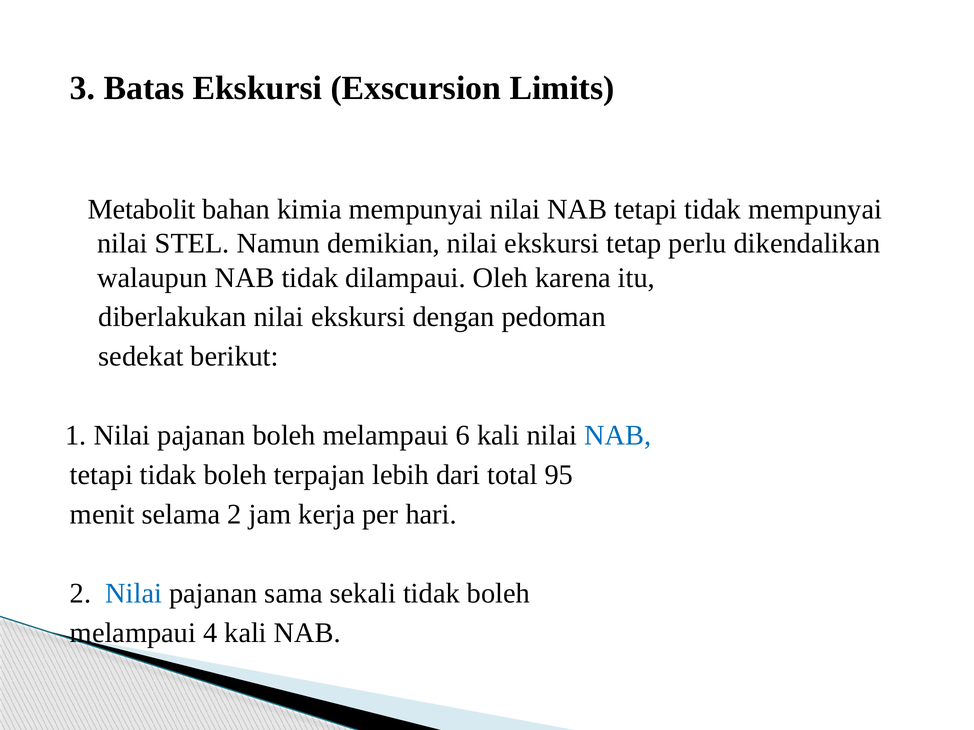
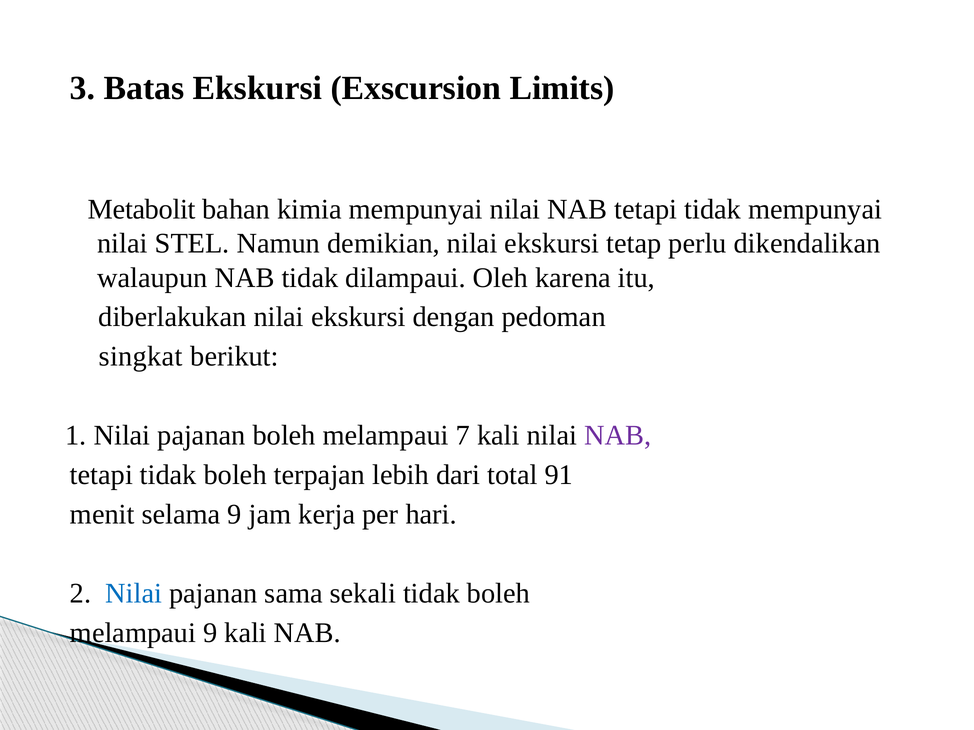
sedekat: sedekat -> singkat
6: 6 -> 7
NAB at (618, 436) colour: blue -> purple
95: 95 -> 91
selama 2: 2 -> 9
melampaui 4: 4 -> 9
